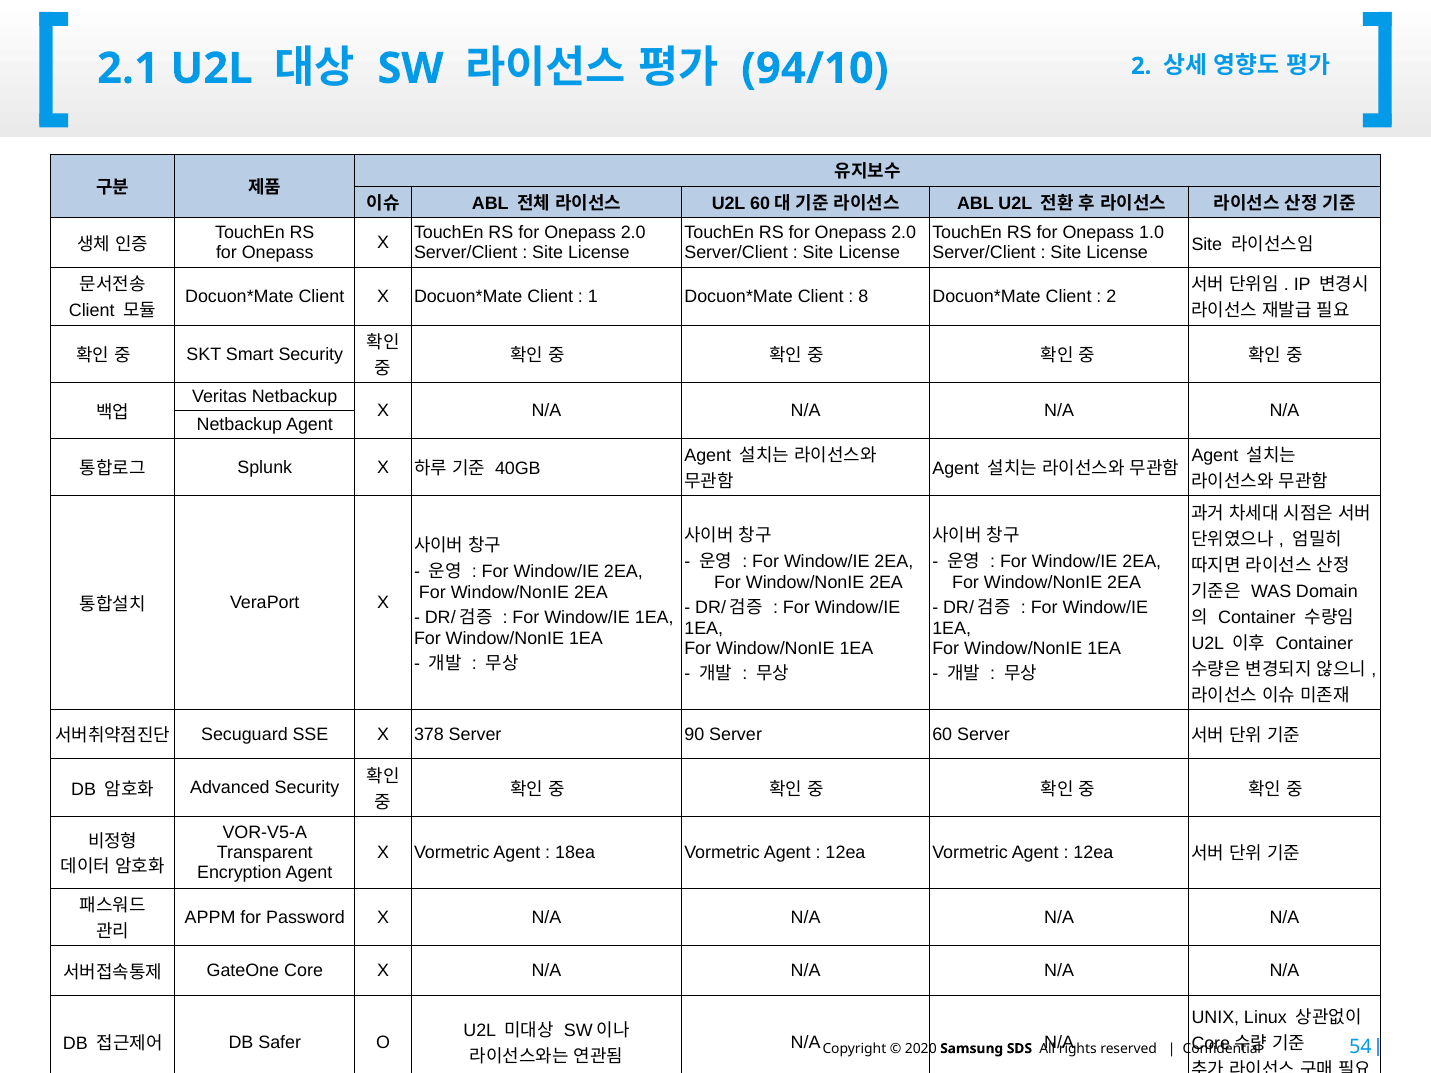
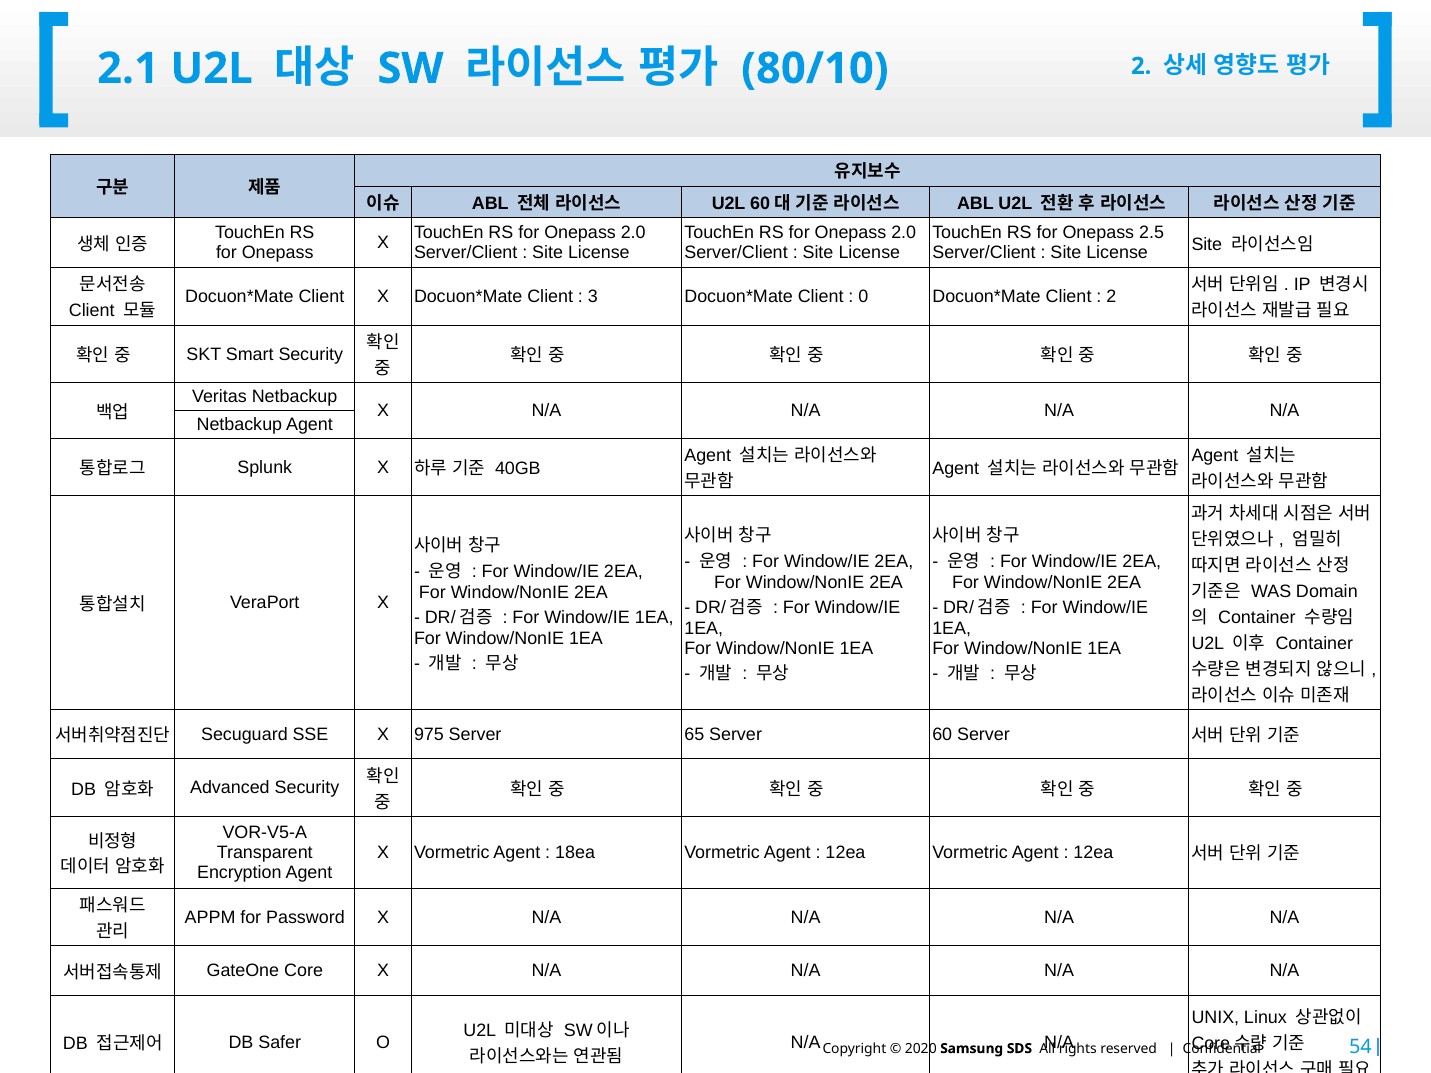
94/10: 94/10 -> 80/10
1.0: 1.0 -> 2.5
1: 1 -> 3
8: 8 -> 0
378: 378 -> 975
90: 90 -> 65
